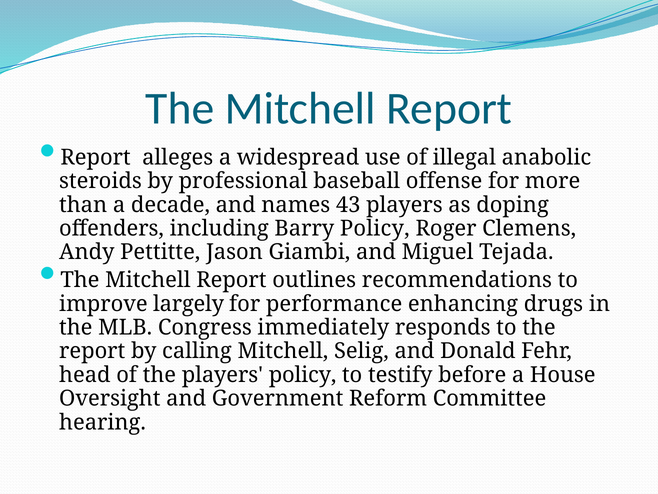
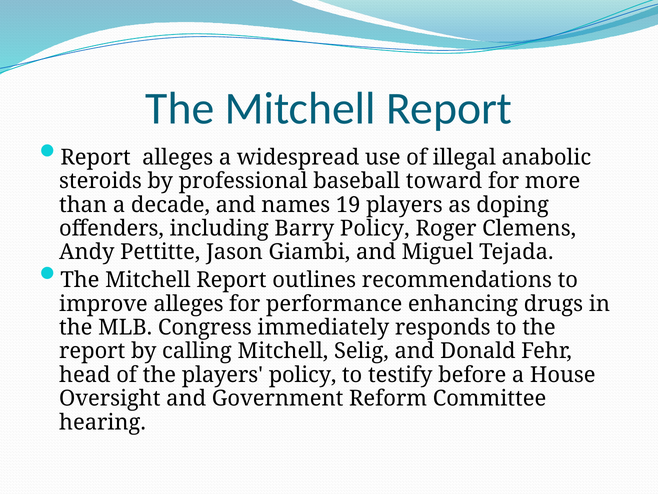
offense: offense -> toward
43: 43 -> 19
improve largely: largely -> alleges
